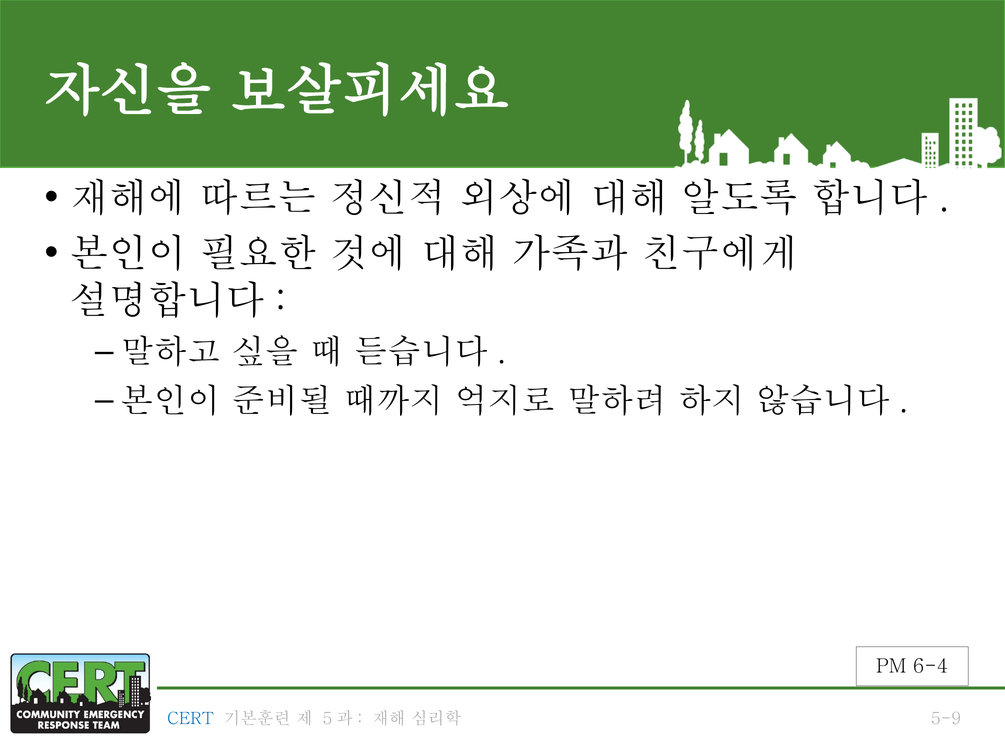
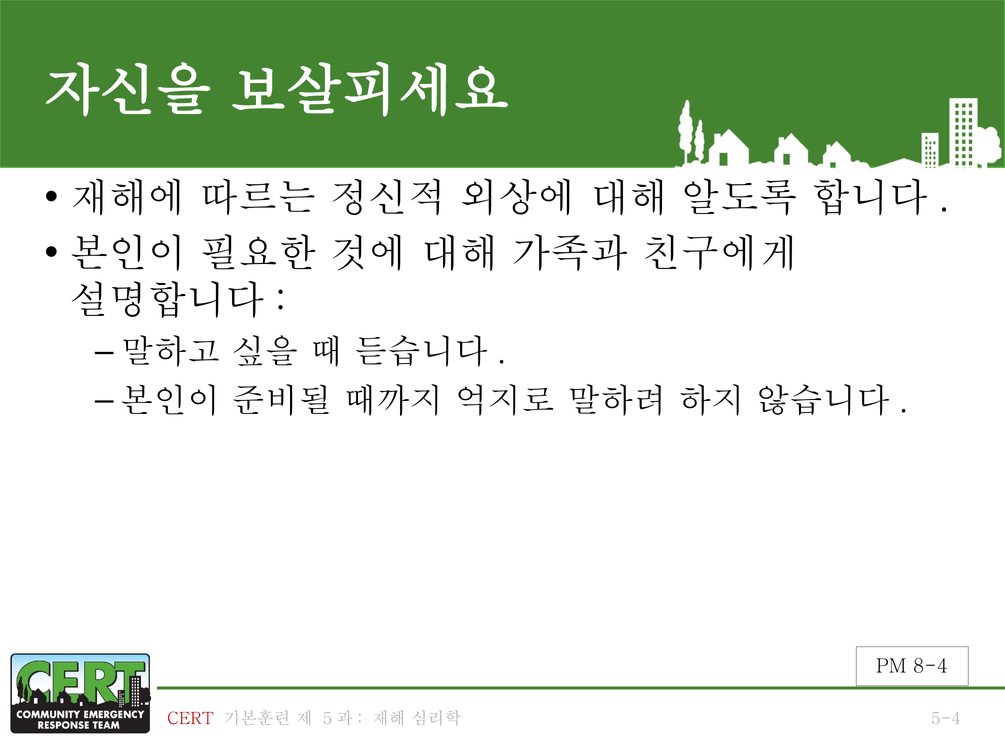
6-4: 6-4 -> 8-4
CERT colour: blue -> red
5-9: 5-9 -> 5-4
